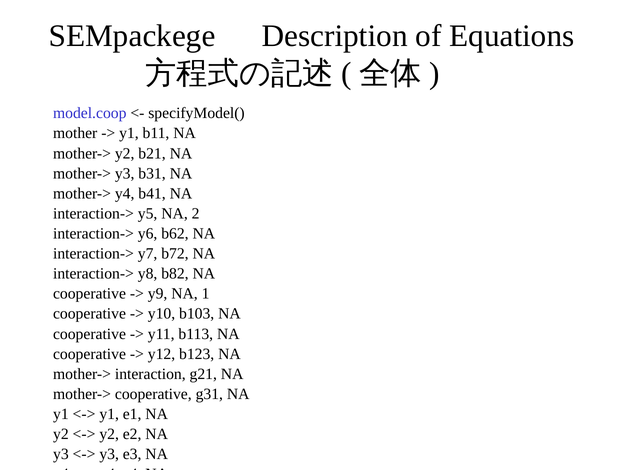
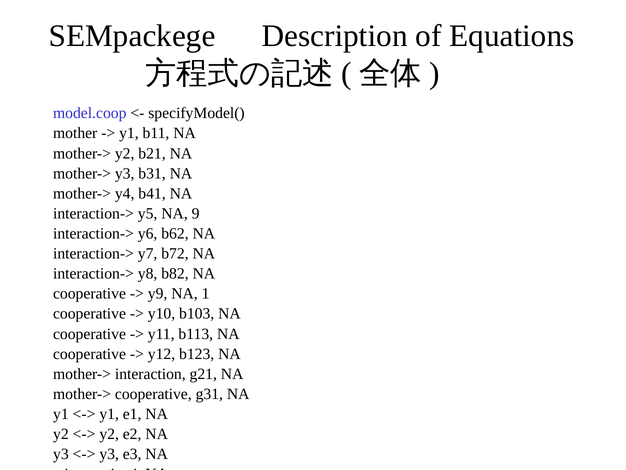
2: 2 -> 9
